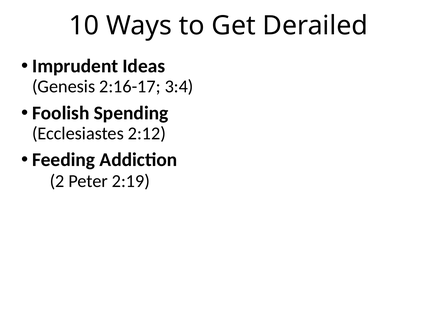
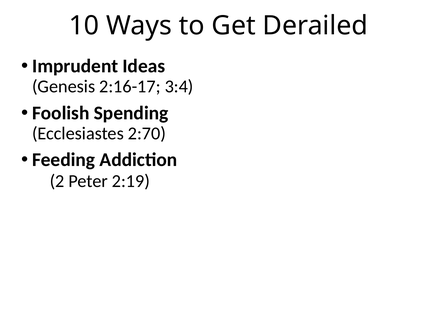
2:12: 2:12 -> 2:70
